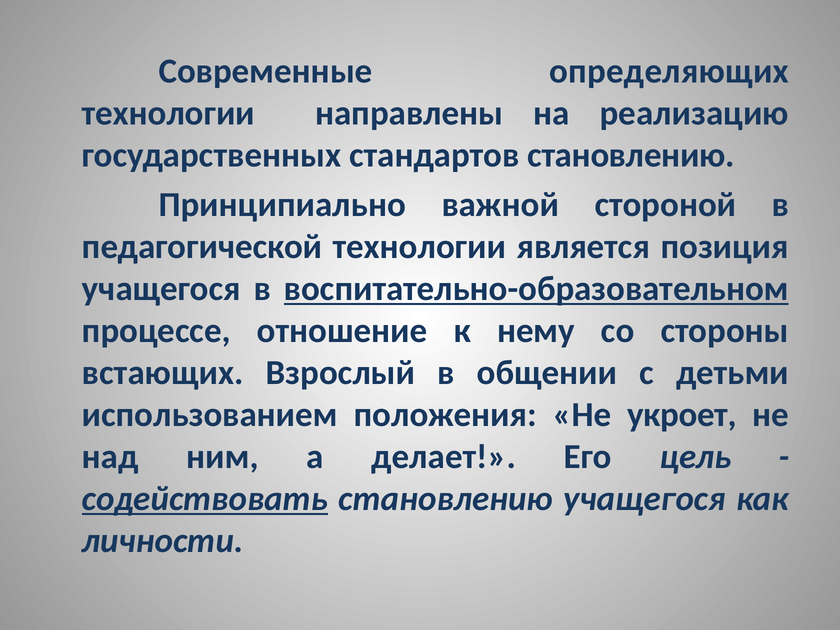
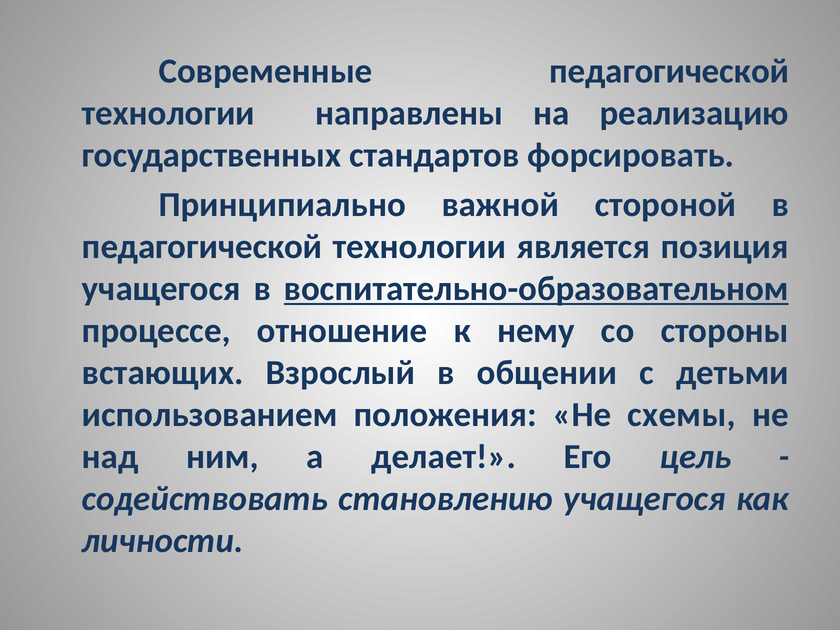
Современные определяющих: определяющих -> педагогической
стандартов становлению: становлению -> форсировать
укроет: укроет -> схемы
содействовать underline: present -> none
